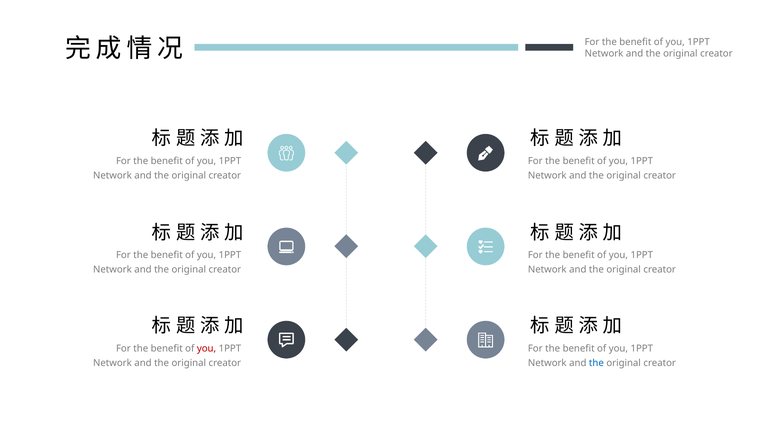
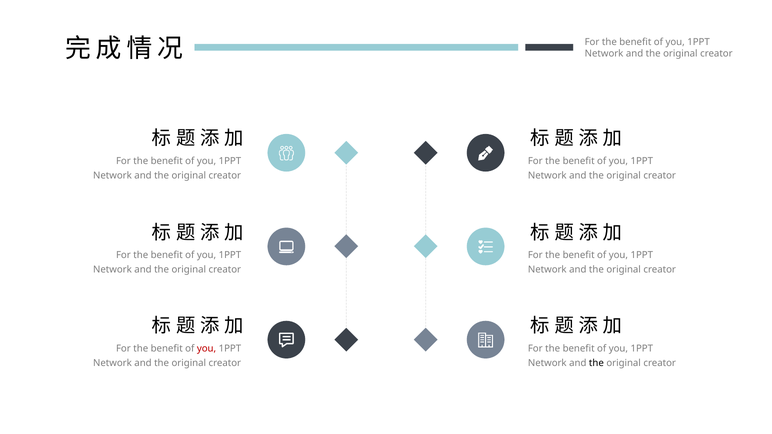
the at (596, 363) colour: blue -> black
